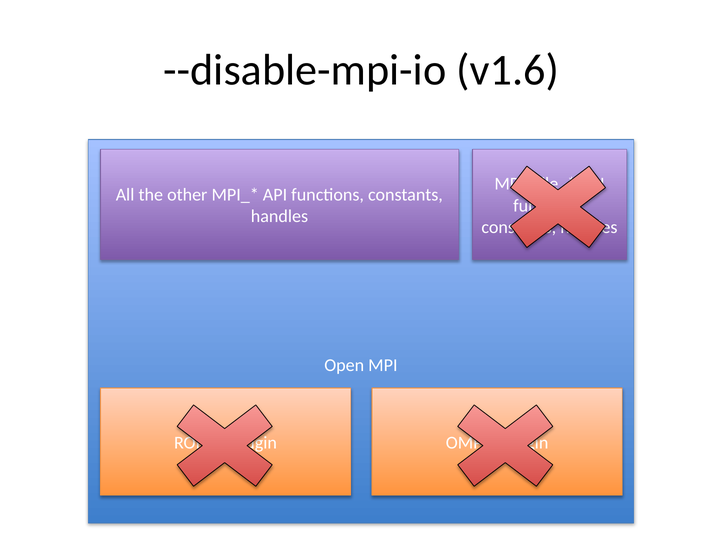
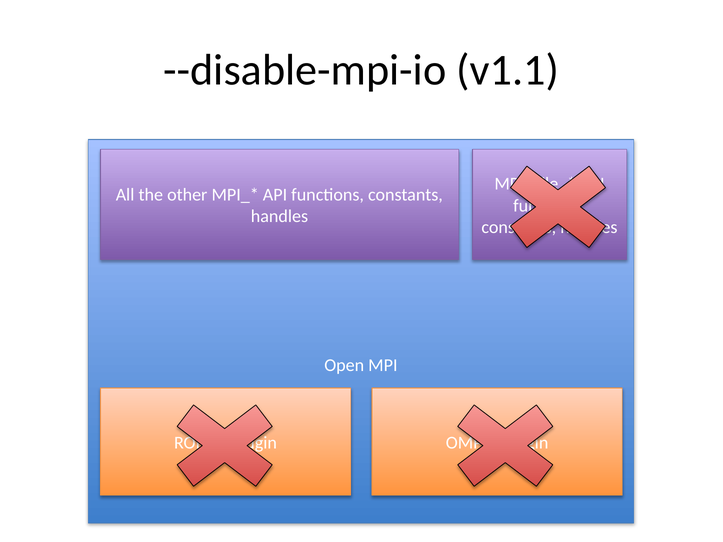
v1.6: v1.6 -> v1.1
